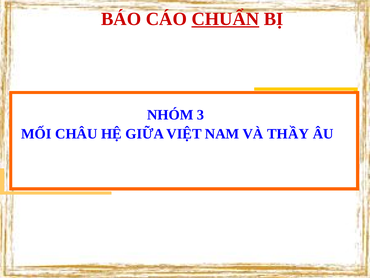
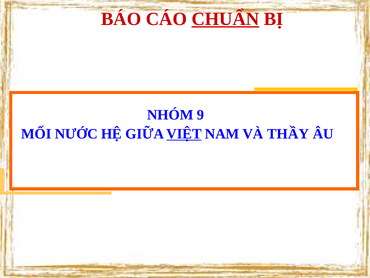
3: 3 -> 9
CHÂU: CHÂU -> NƯỚC
VIỆT underline: none -> present
